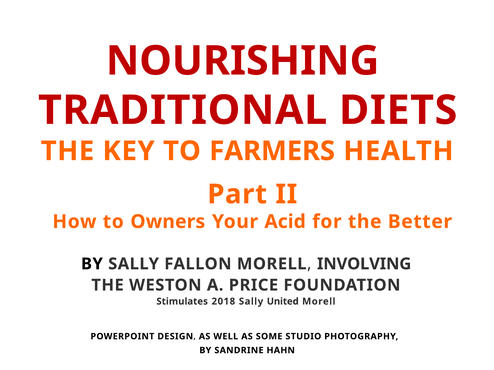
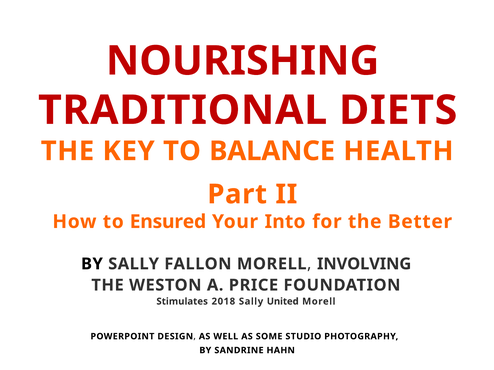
FARMERS: FARMERS -> BALANCE
Owners: Owners -> Ensured
Acid: Acid -> Into
